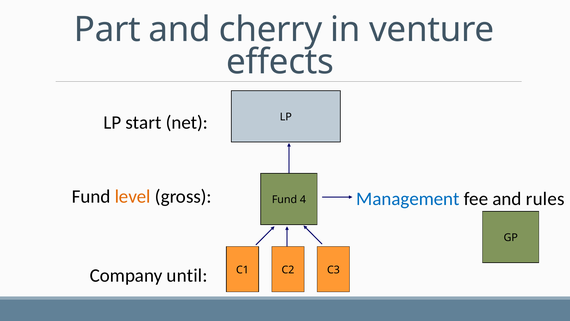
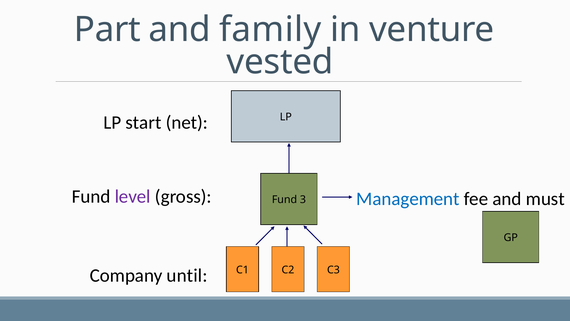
cherry: cherry -> family
effects: effects -> vested
level colour: orange -> purple
rules: rules -> must
4: 4 -> 3
